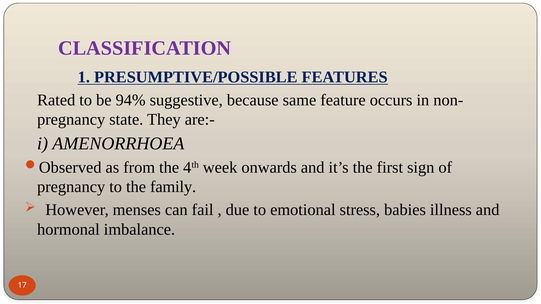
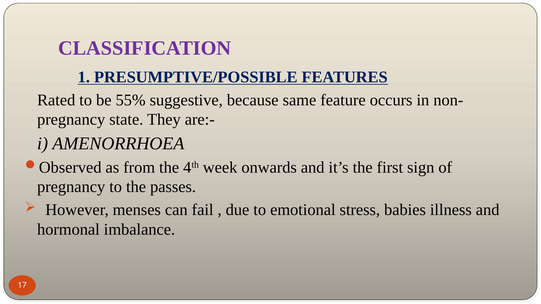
94%: 94% -> 55%
family: family -> passes
